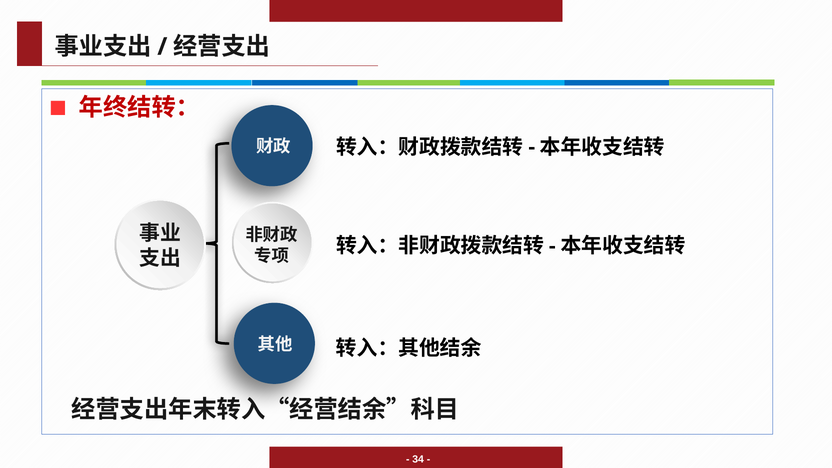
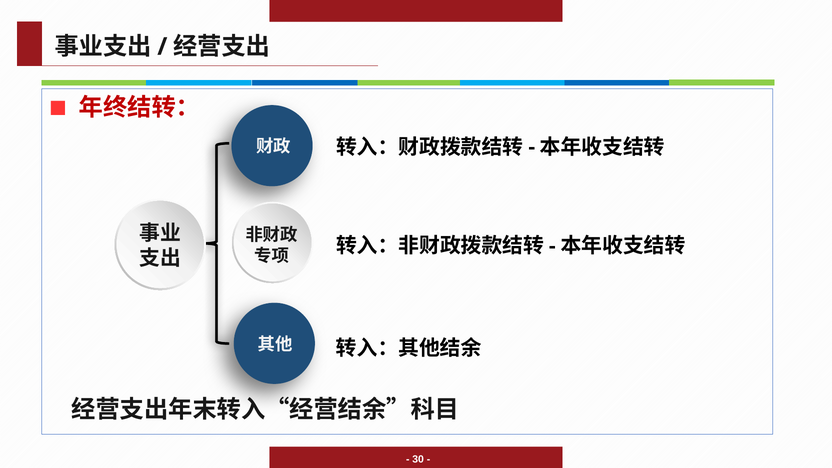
34: 34 -> 30
